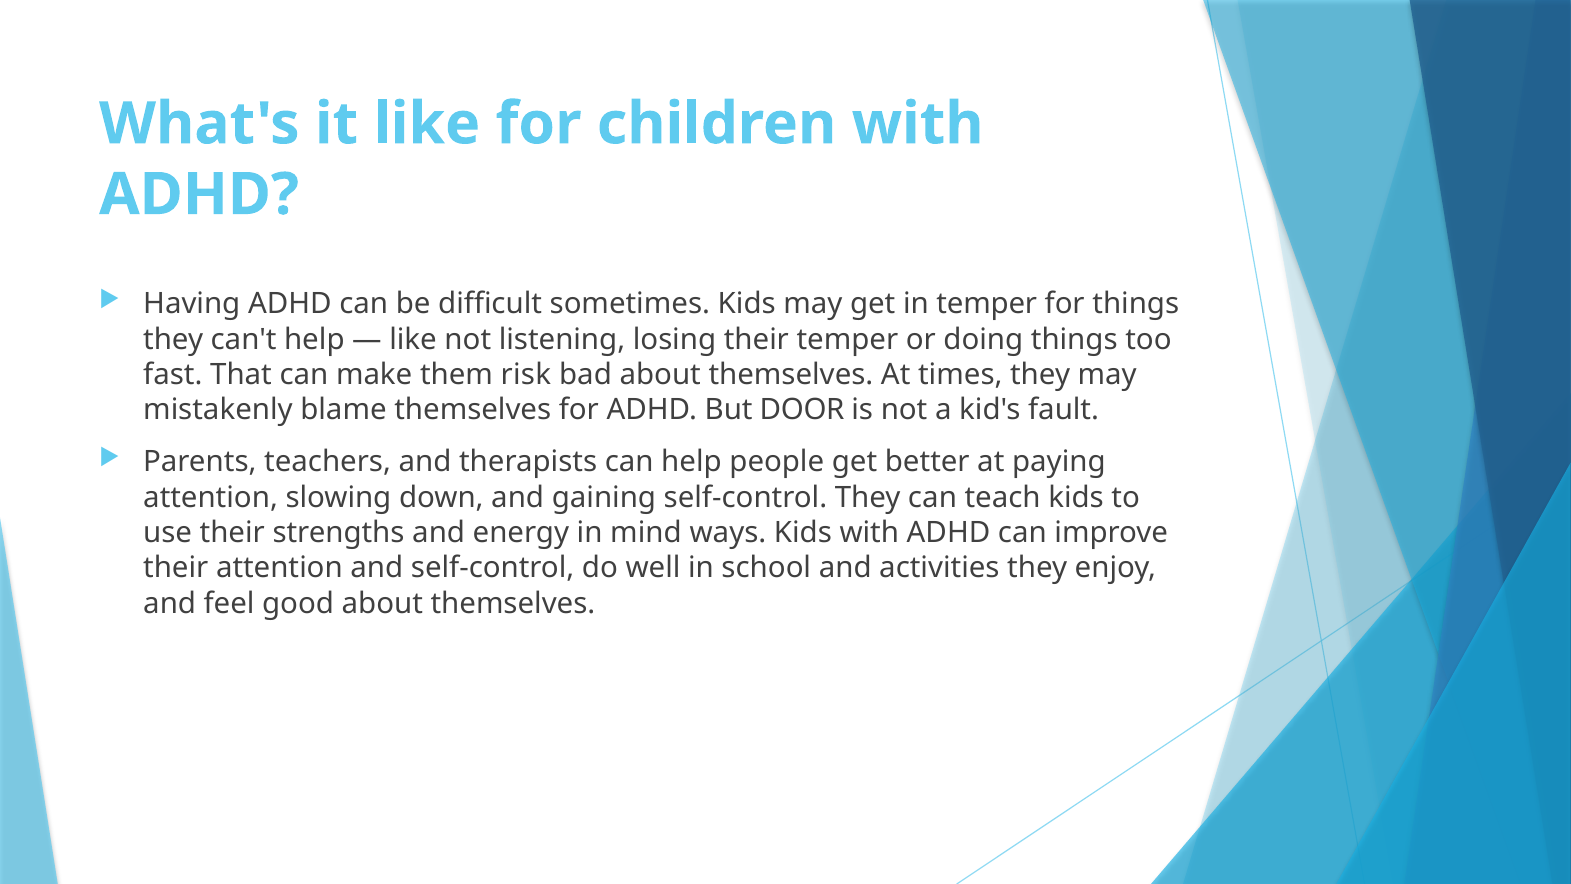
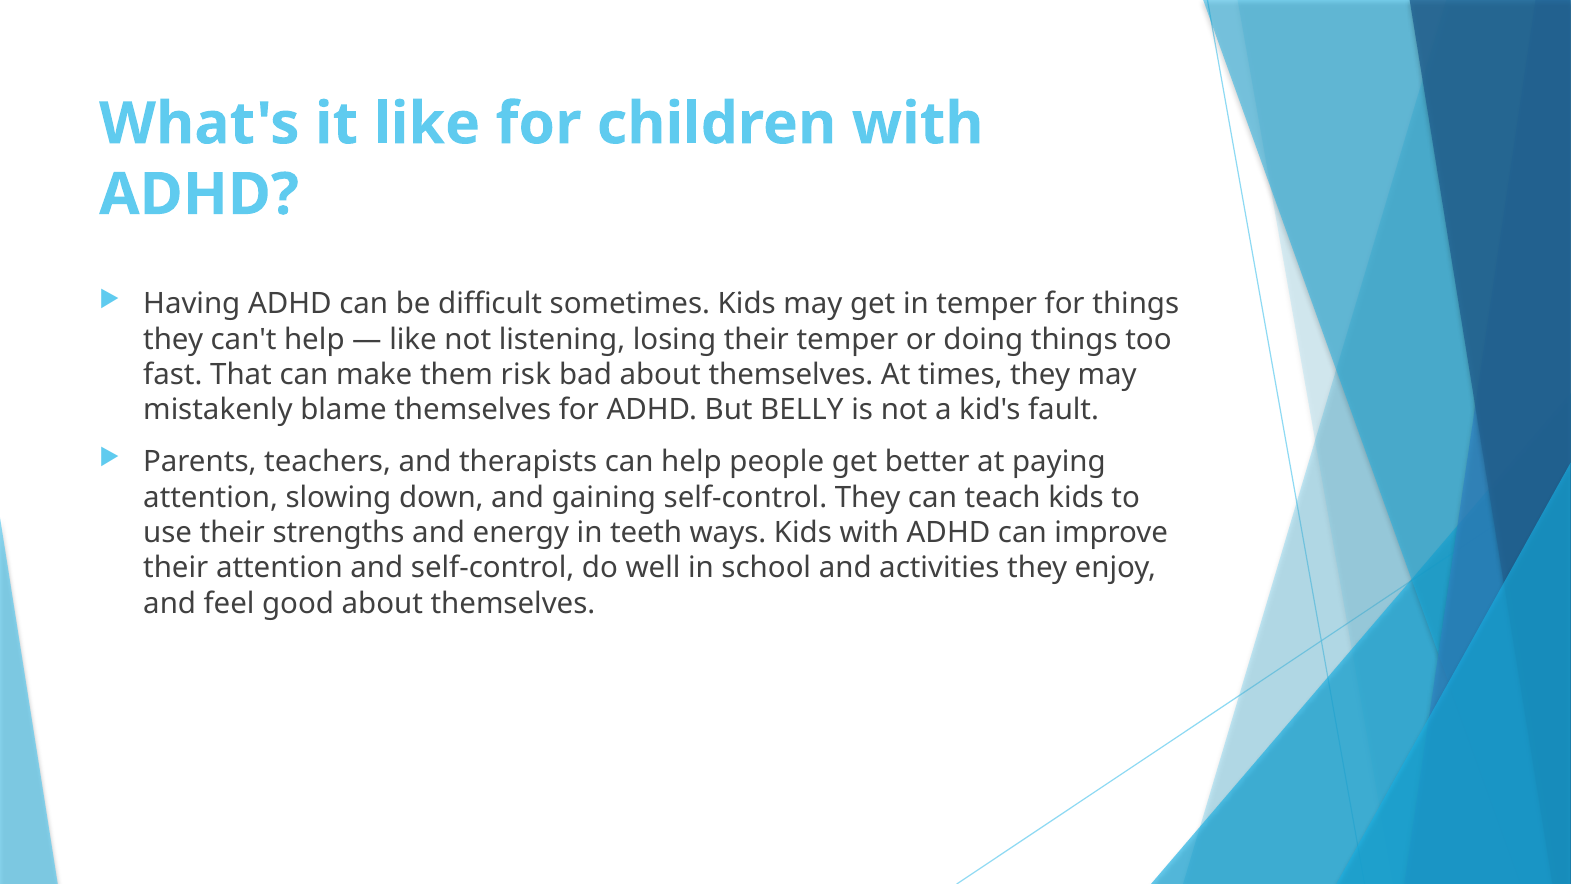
DOOR: DOOR -> BELLY
mind: mind -> teeth
